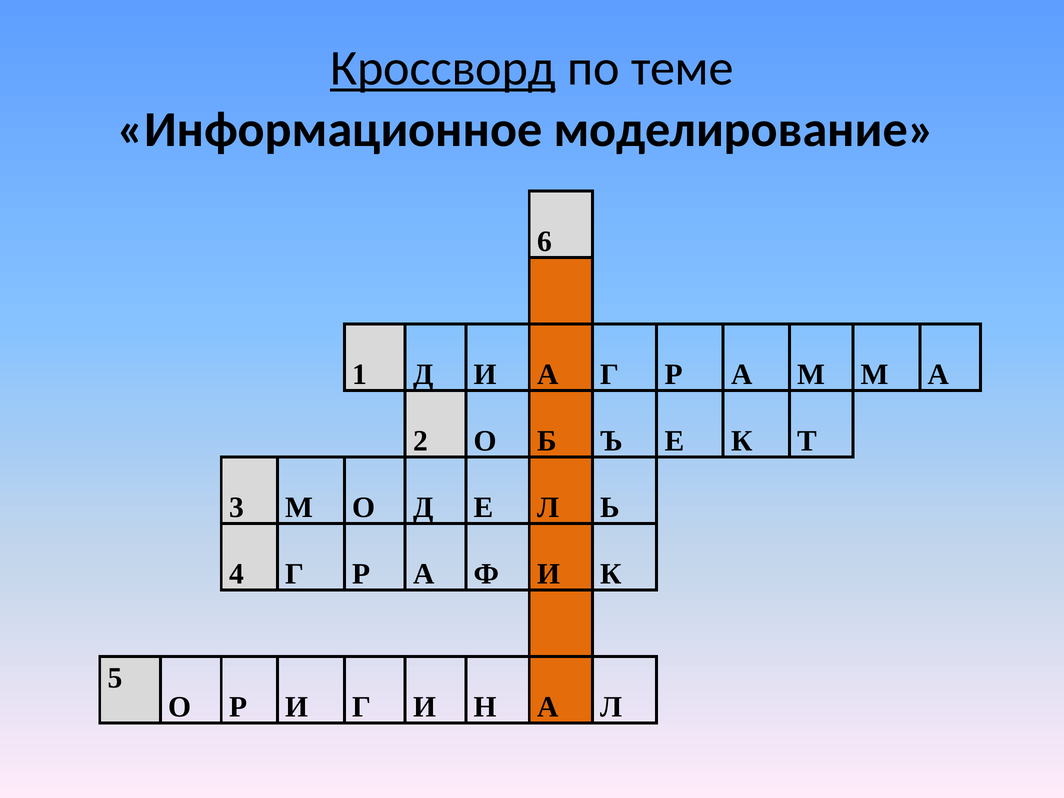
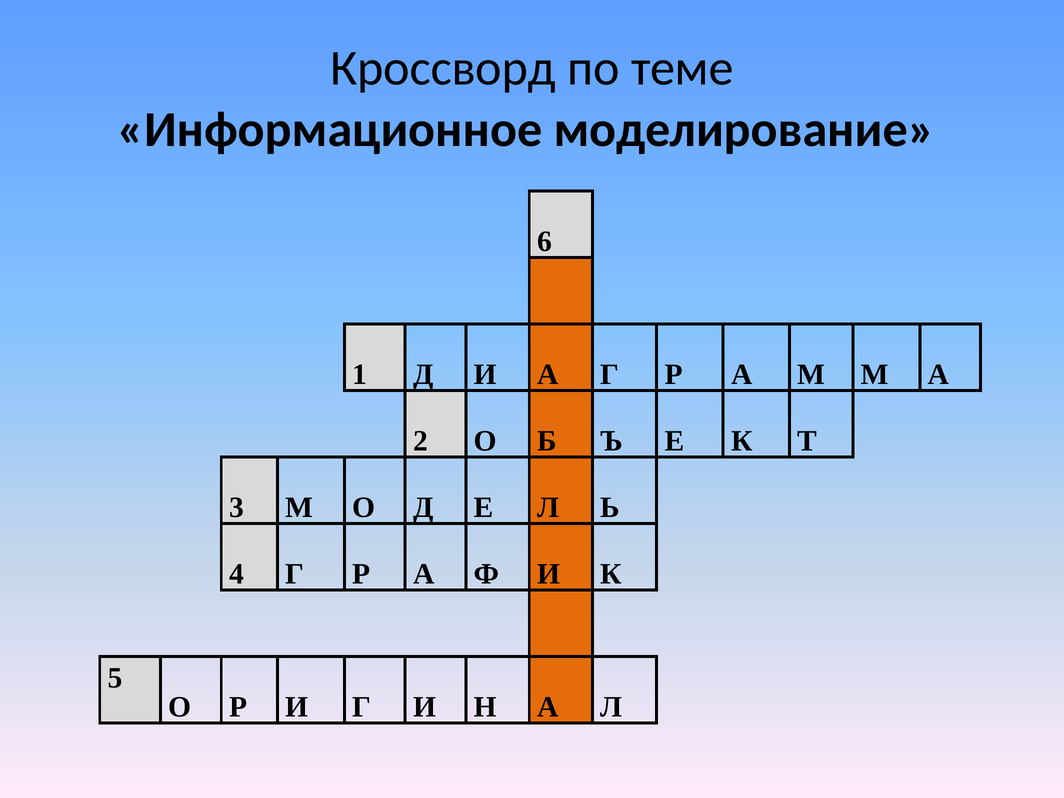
Кроссворд underline: present -> none
